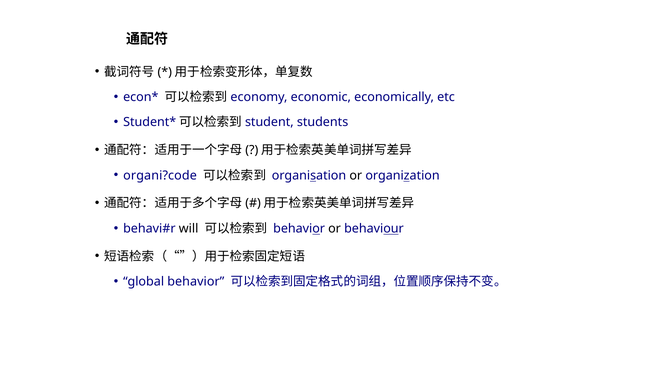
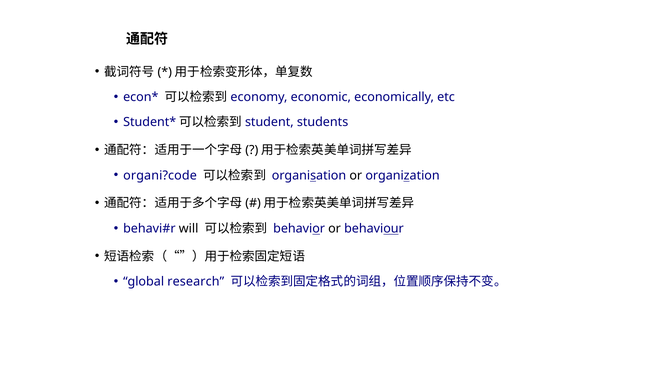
global behavior: behavior -> research
